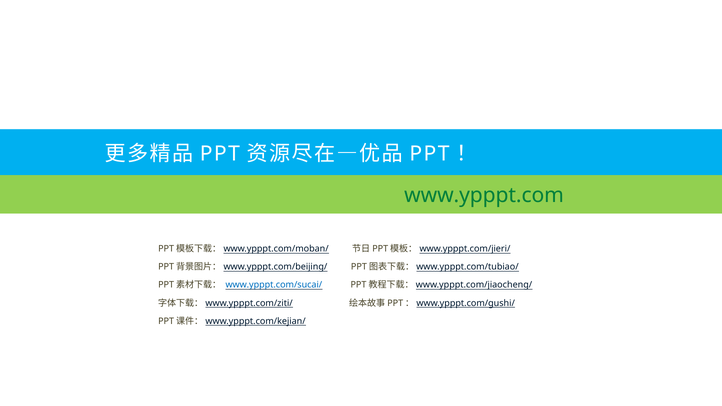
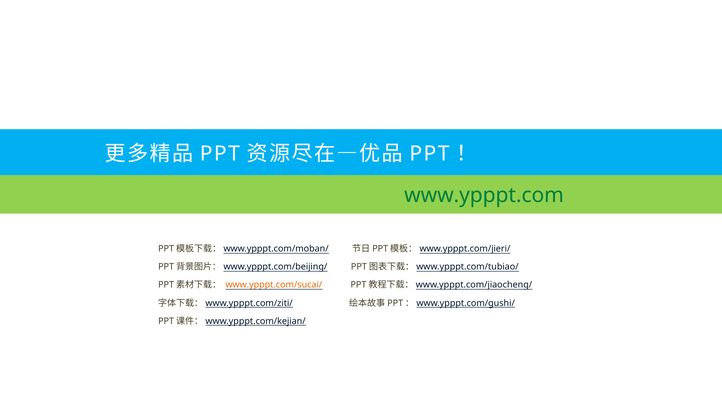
www.ypppt.com/sucai/ colour: blue -> orange
